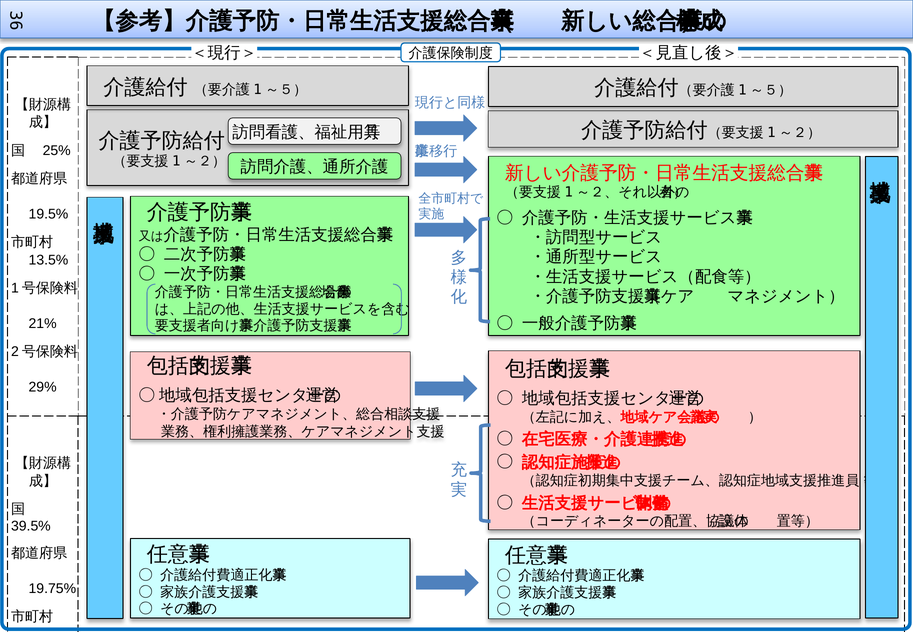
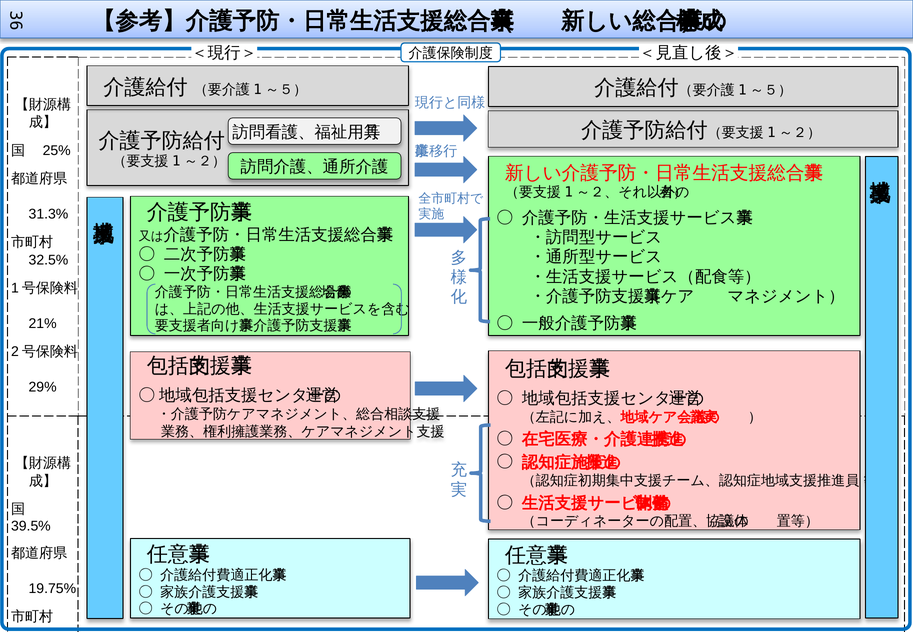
19.5%: 19.5% -> 31.3%
13.5%: 13.5% -> 32.5%
